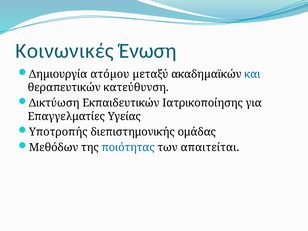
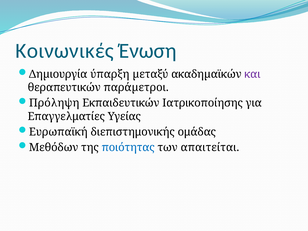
ατόµου: ατόµου -> ύπαρξη
και colour: blue -> purple
κατεύθυνση: κατεύθυνση -> παράµετροι
Δικτύωση: Δικτύωση -> Πρόληψη
Υποτροπής: Υποτροπής -> Ευρωπαϊκή
